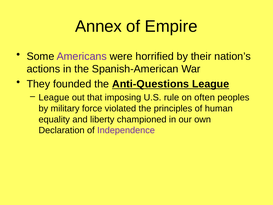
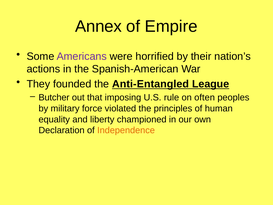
Anti-Questions: Anti-Questions -> Anti-Entangled
League at (54, 97): League -> Butcher
Independence colour: purple -> orange
